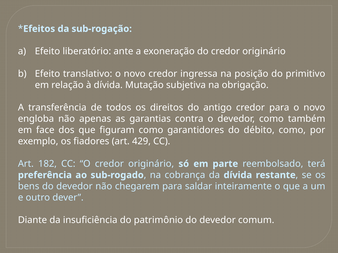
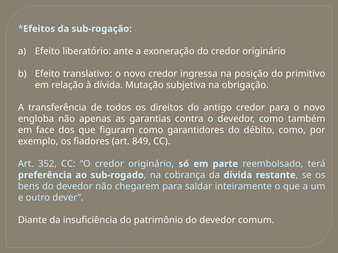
429: 429 -> 849
182: 182 -> 352
